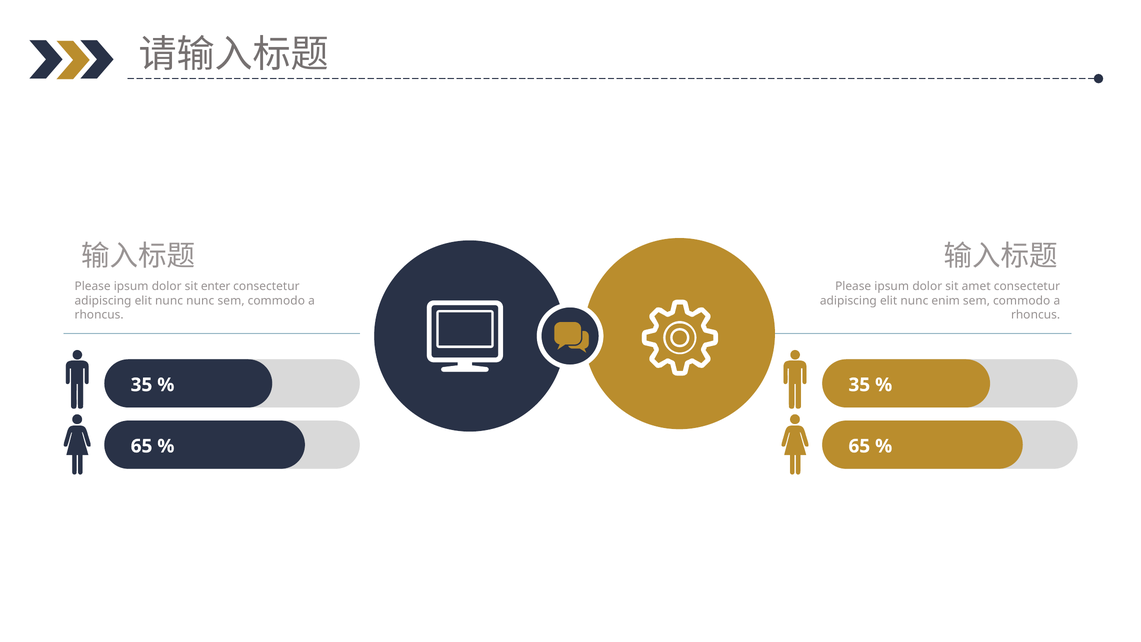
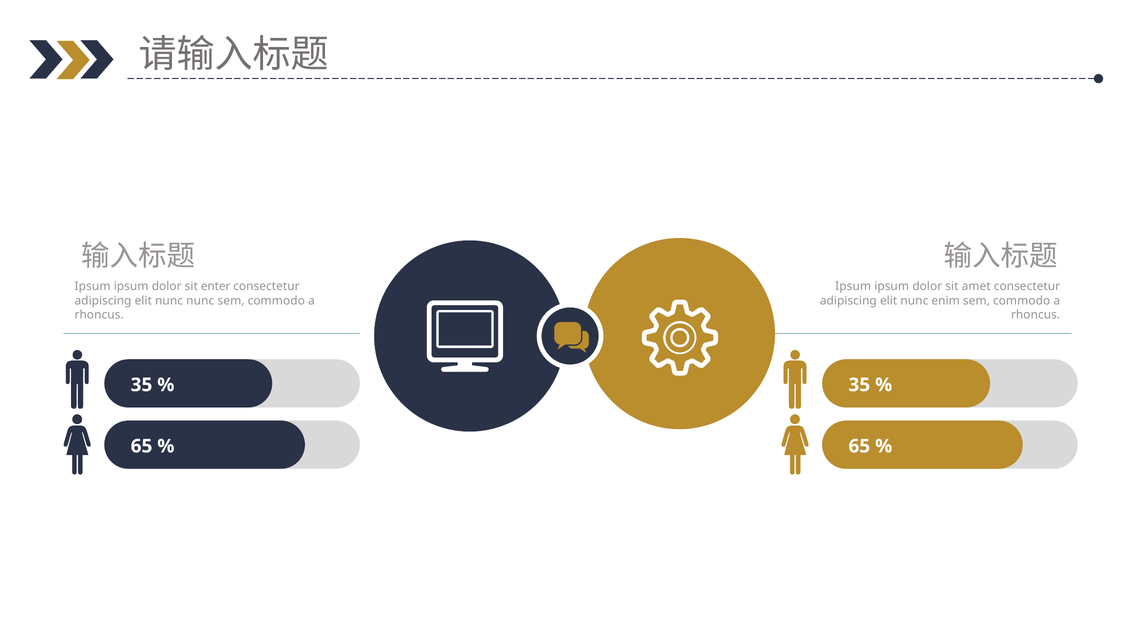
Please at (93, 286): Please -> Ipsum
Please at (853, 286): Please -> Ipsum
